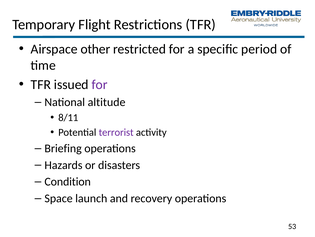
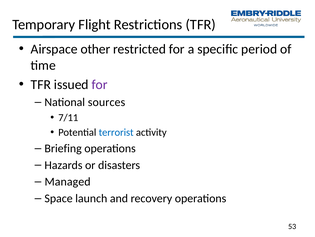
altitude: altitude -> sources
8/11: 8/11 -> 7/11
terrorist colour: purple -> blue
Condition: Condition -> Managed
